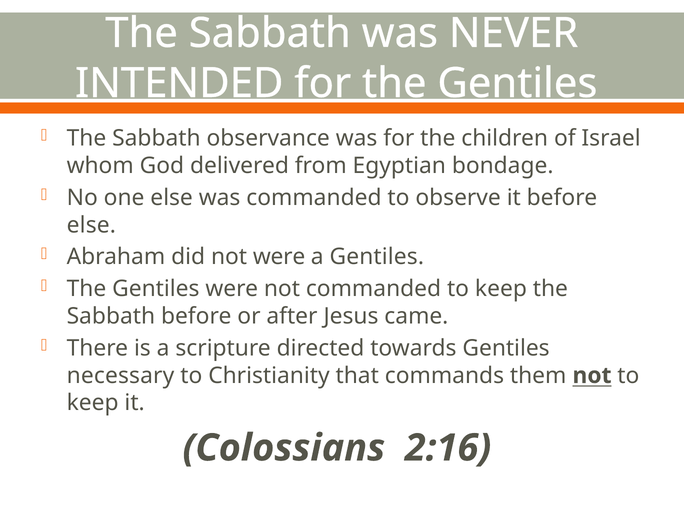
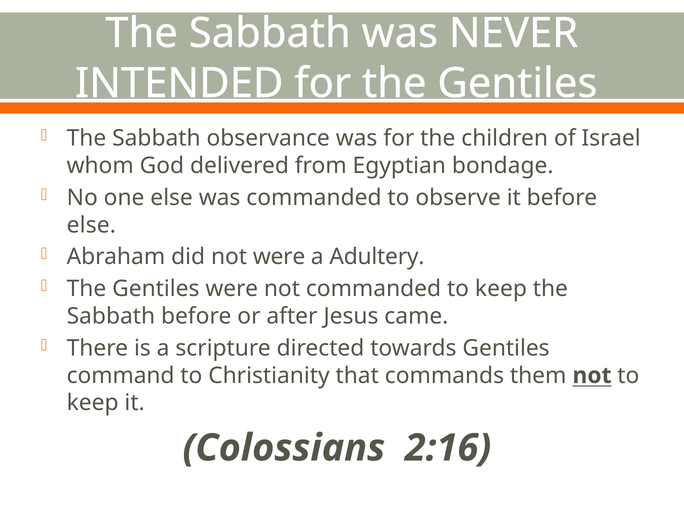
a Gentiles: Gentiles -> Adultery
necessary: necessary -> command
